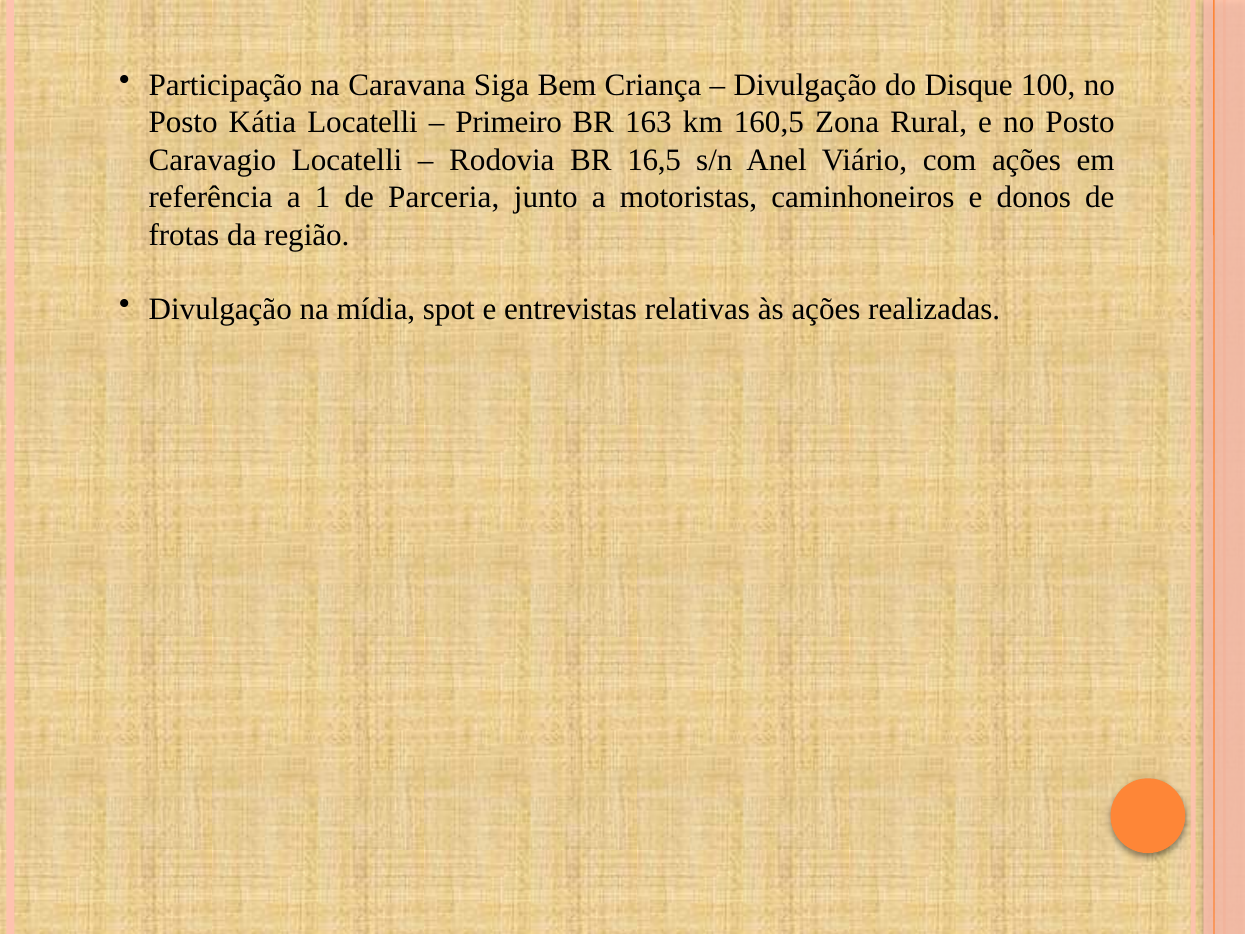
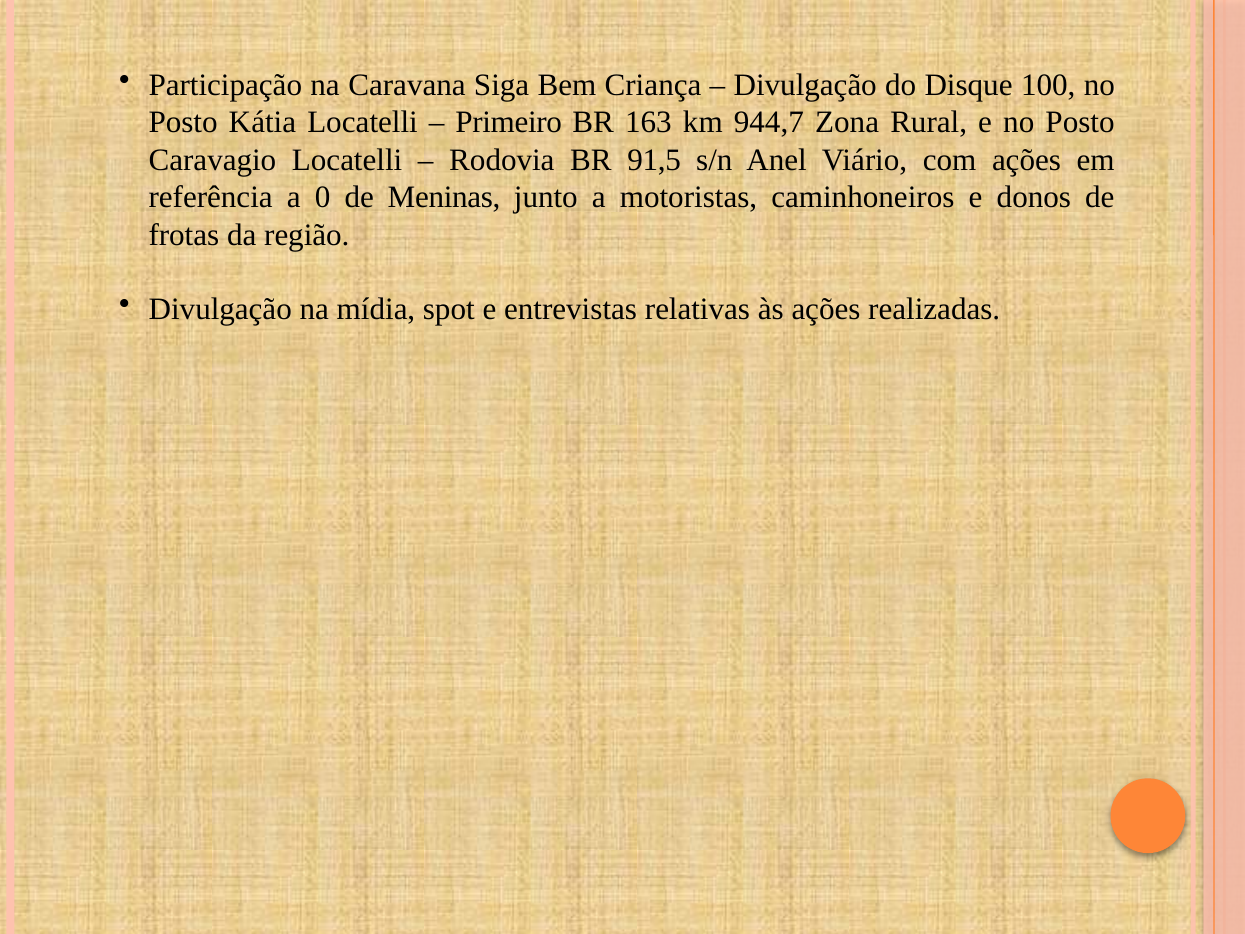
160,5: 160,5 -> 944,7
16,5: 16,5 -> 91,5
1: 1 -> 0
Parceria: Parceria -> Meninas
